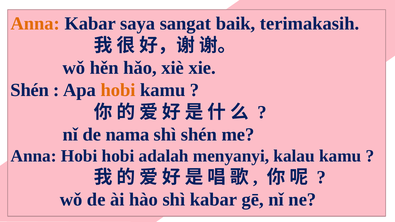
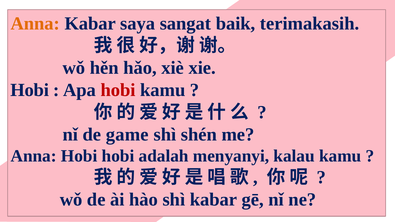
Shén at (30, 90): Shén -> Hobi
hobi at (118, 90) colour: orange -> red
nama: nama -> game
